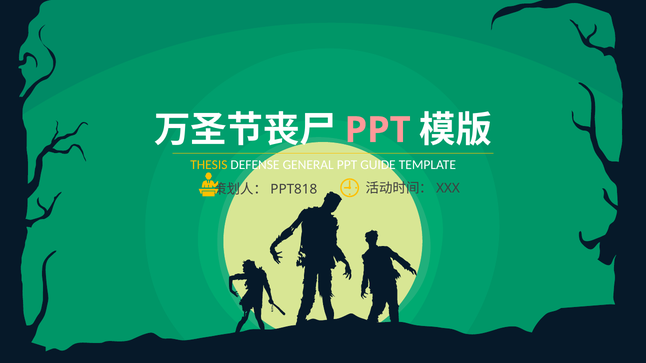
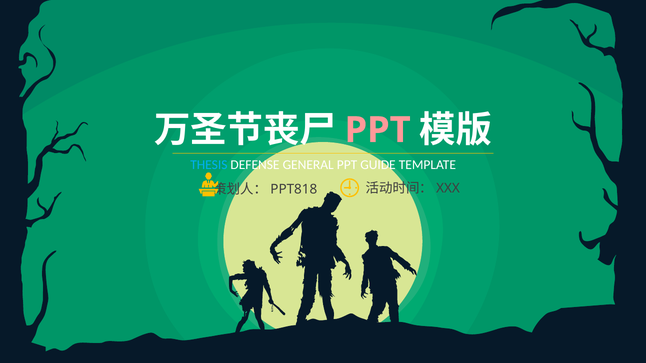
THESIS colour: yellow -> light blue
